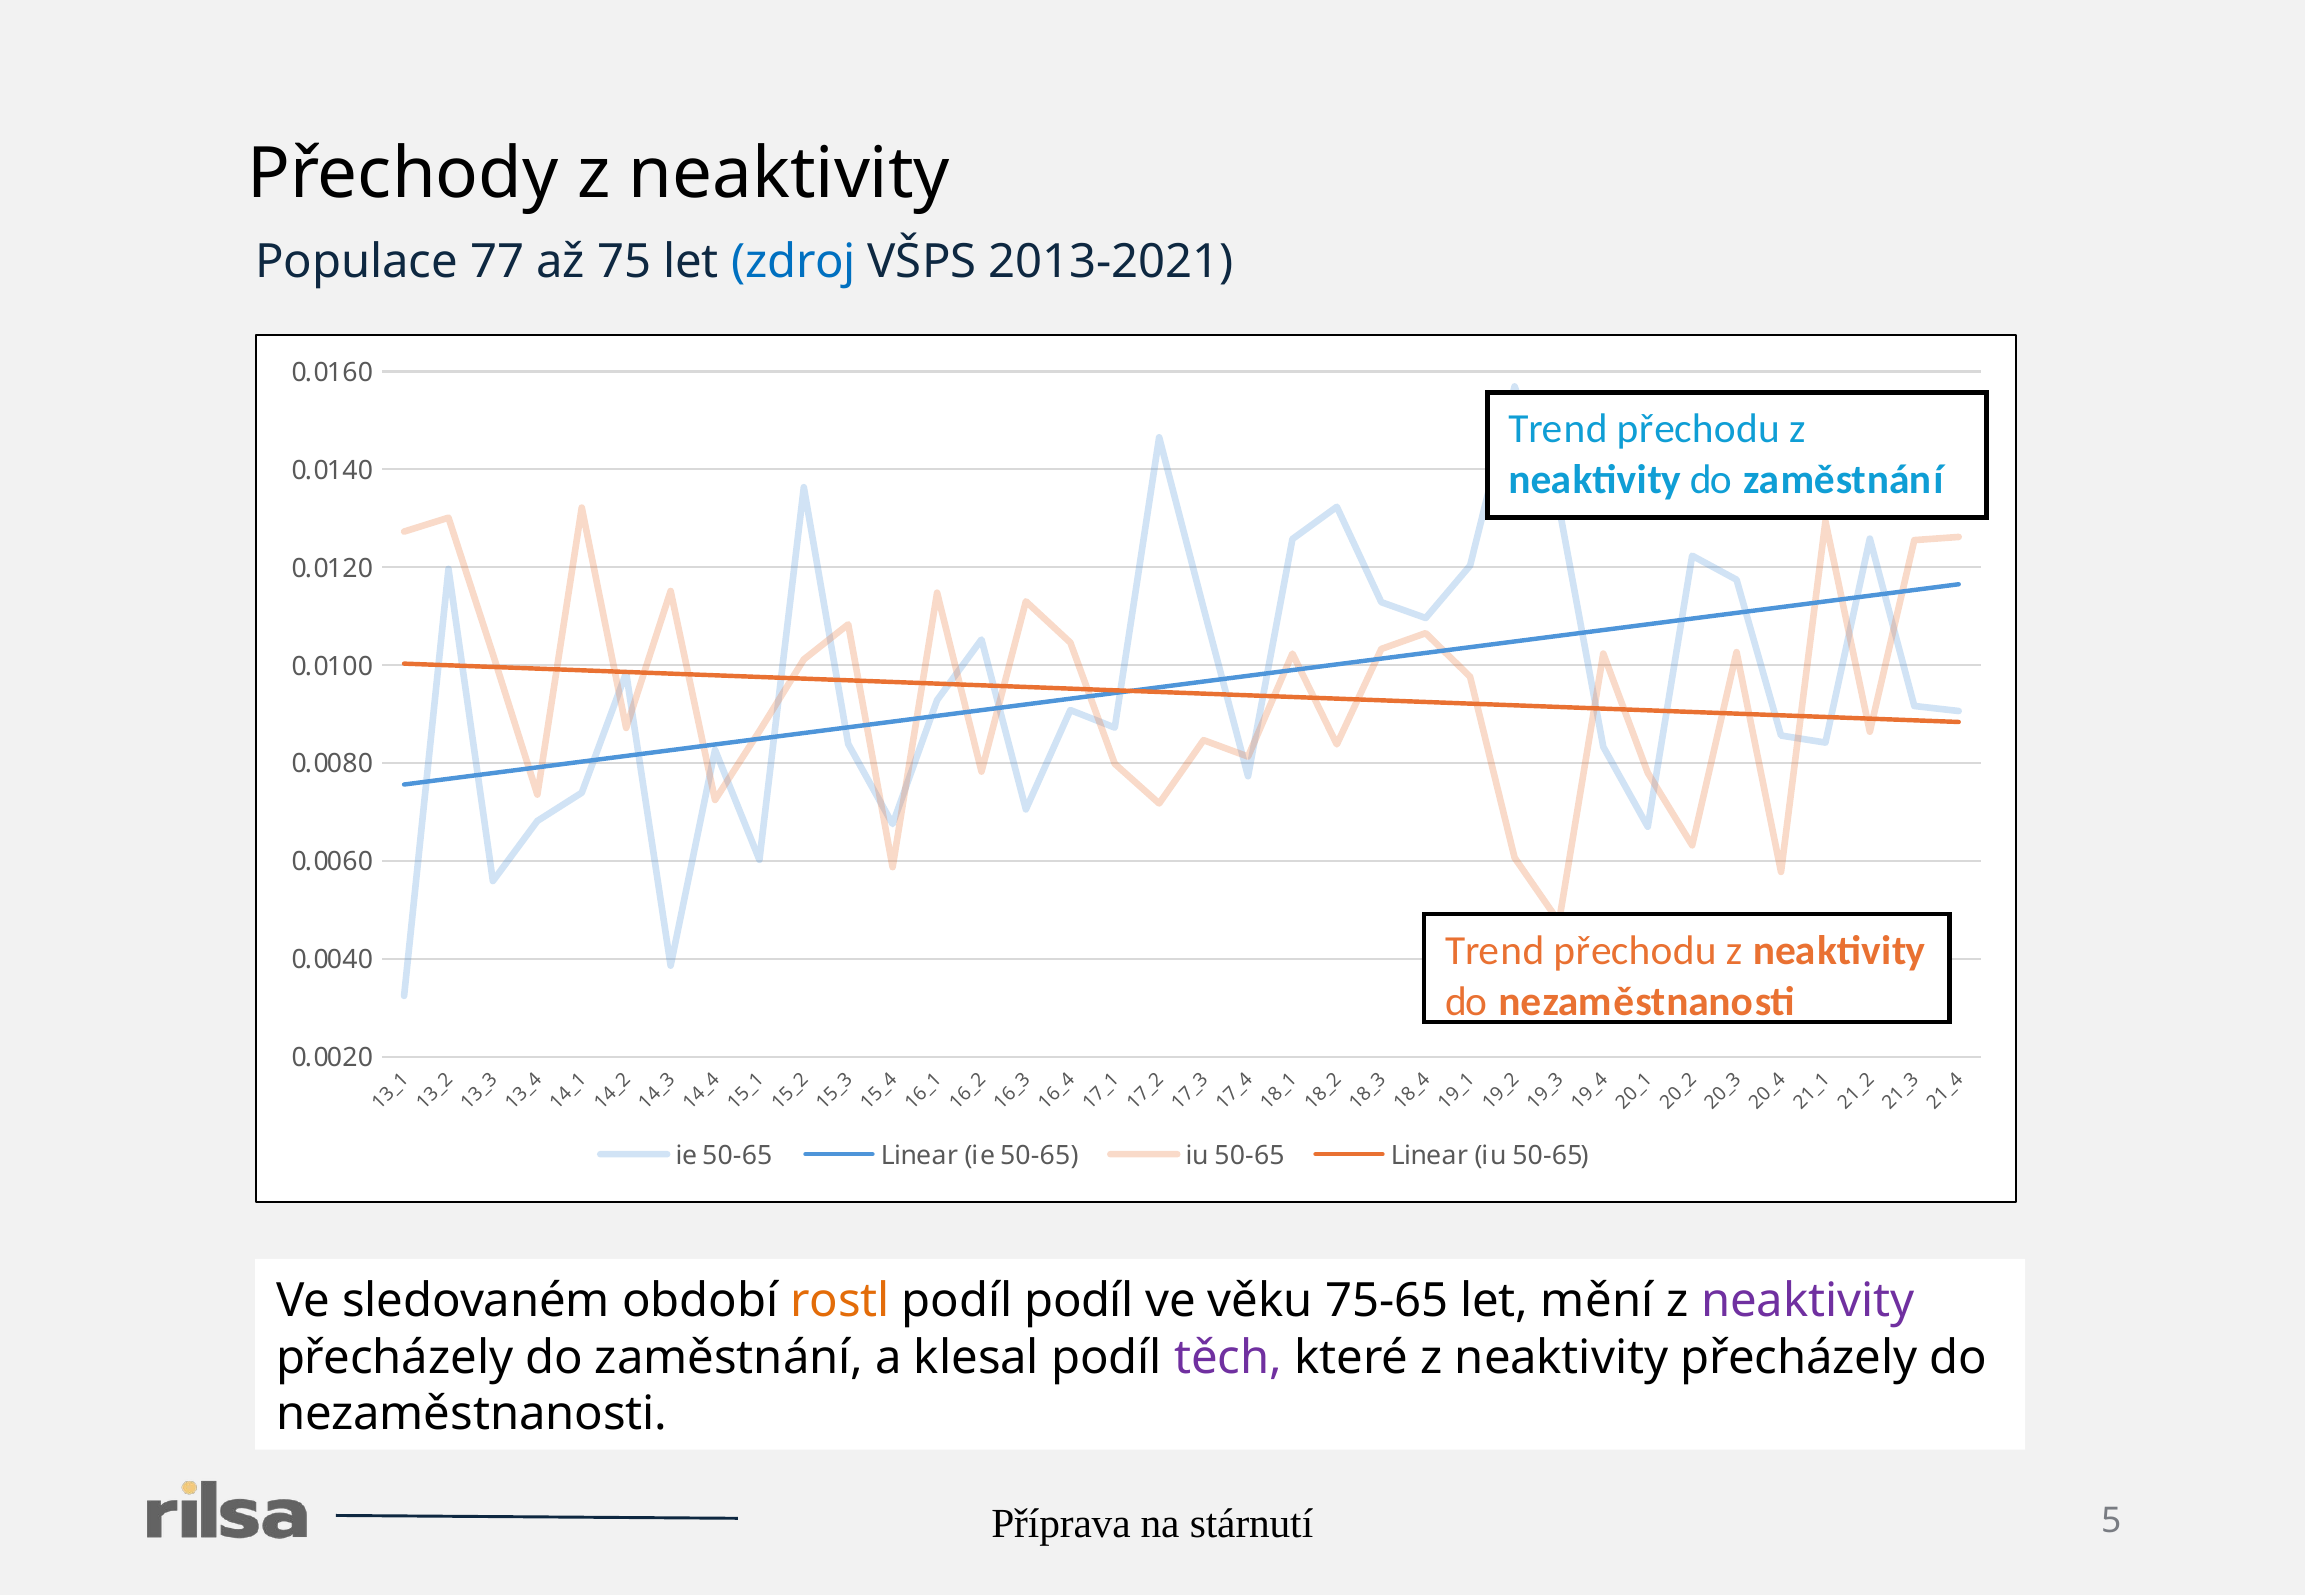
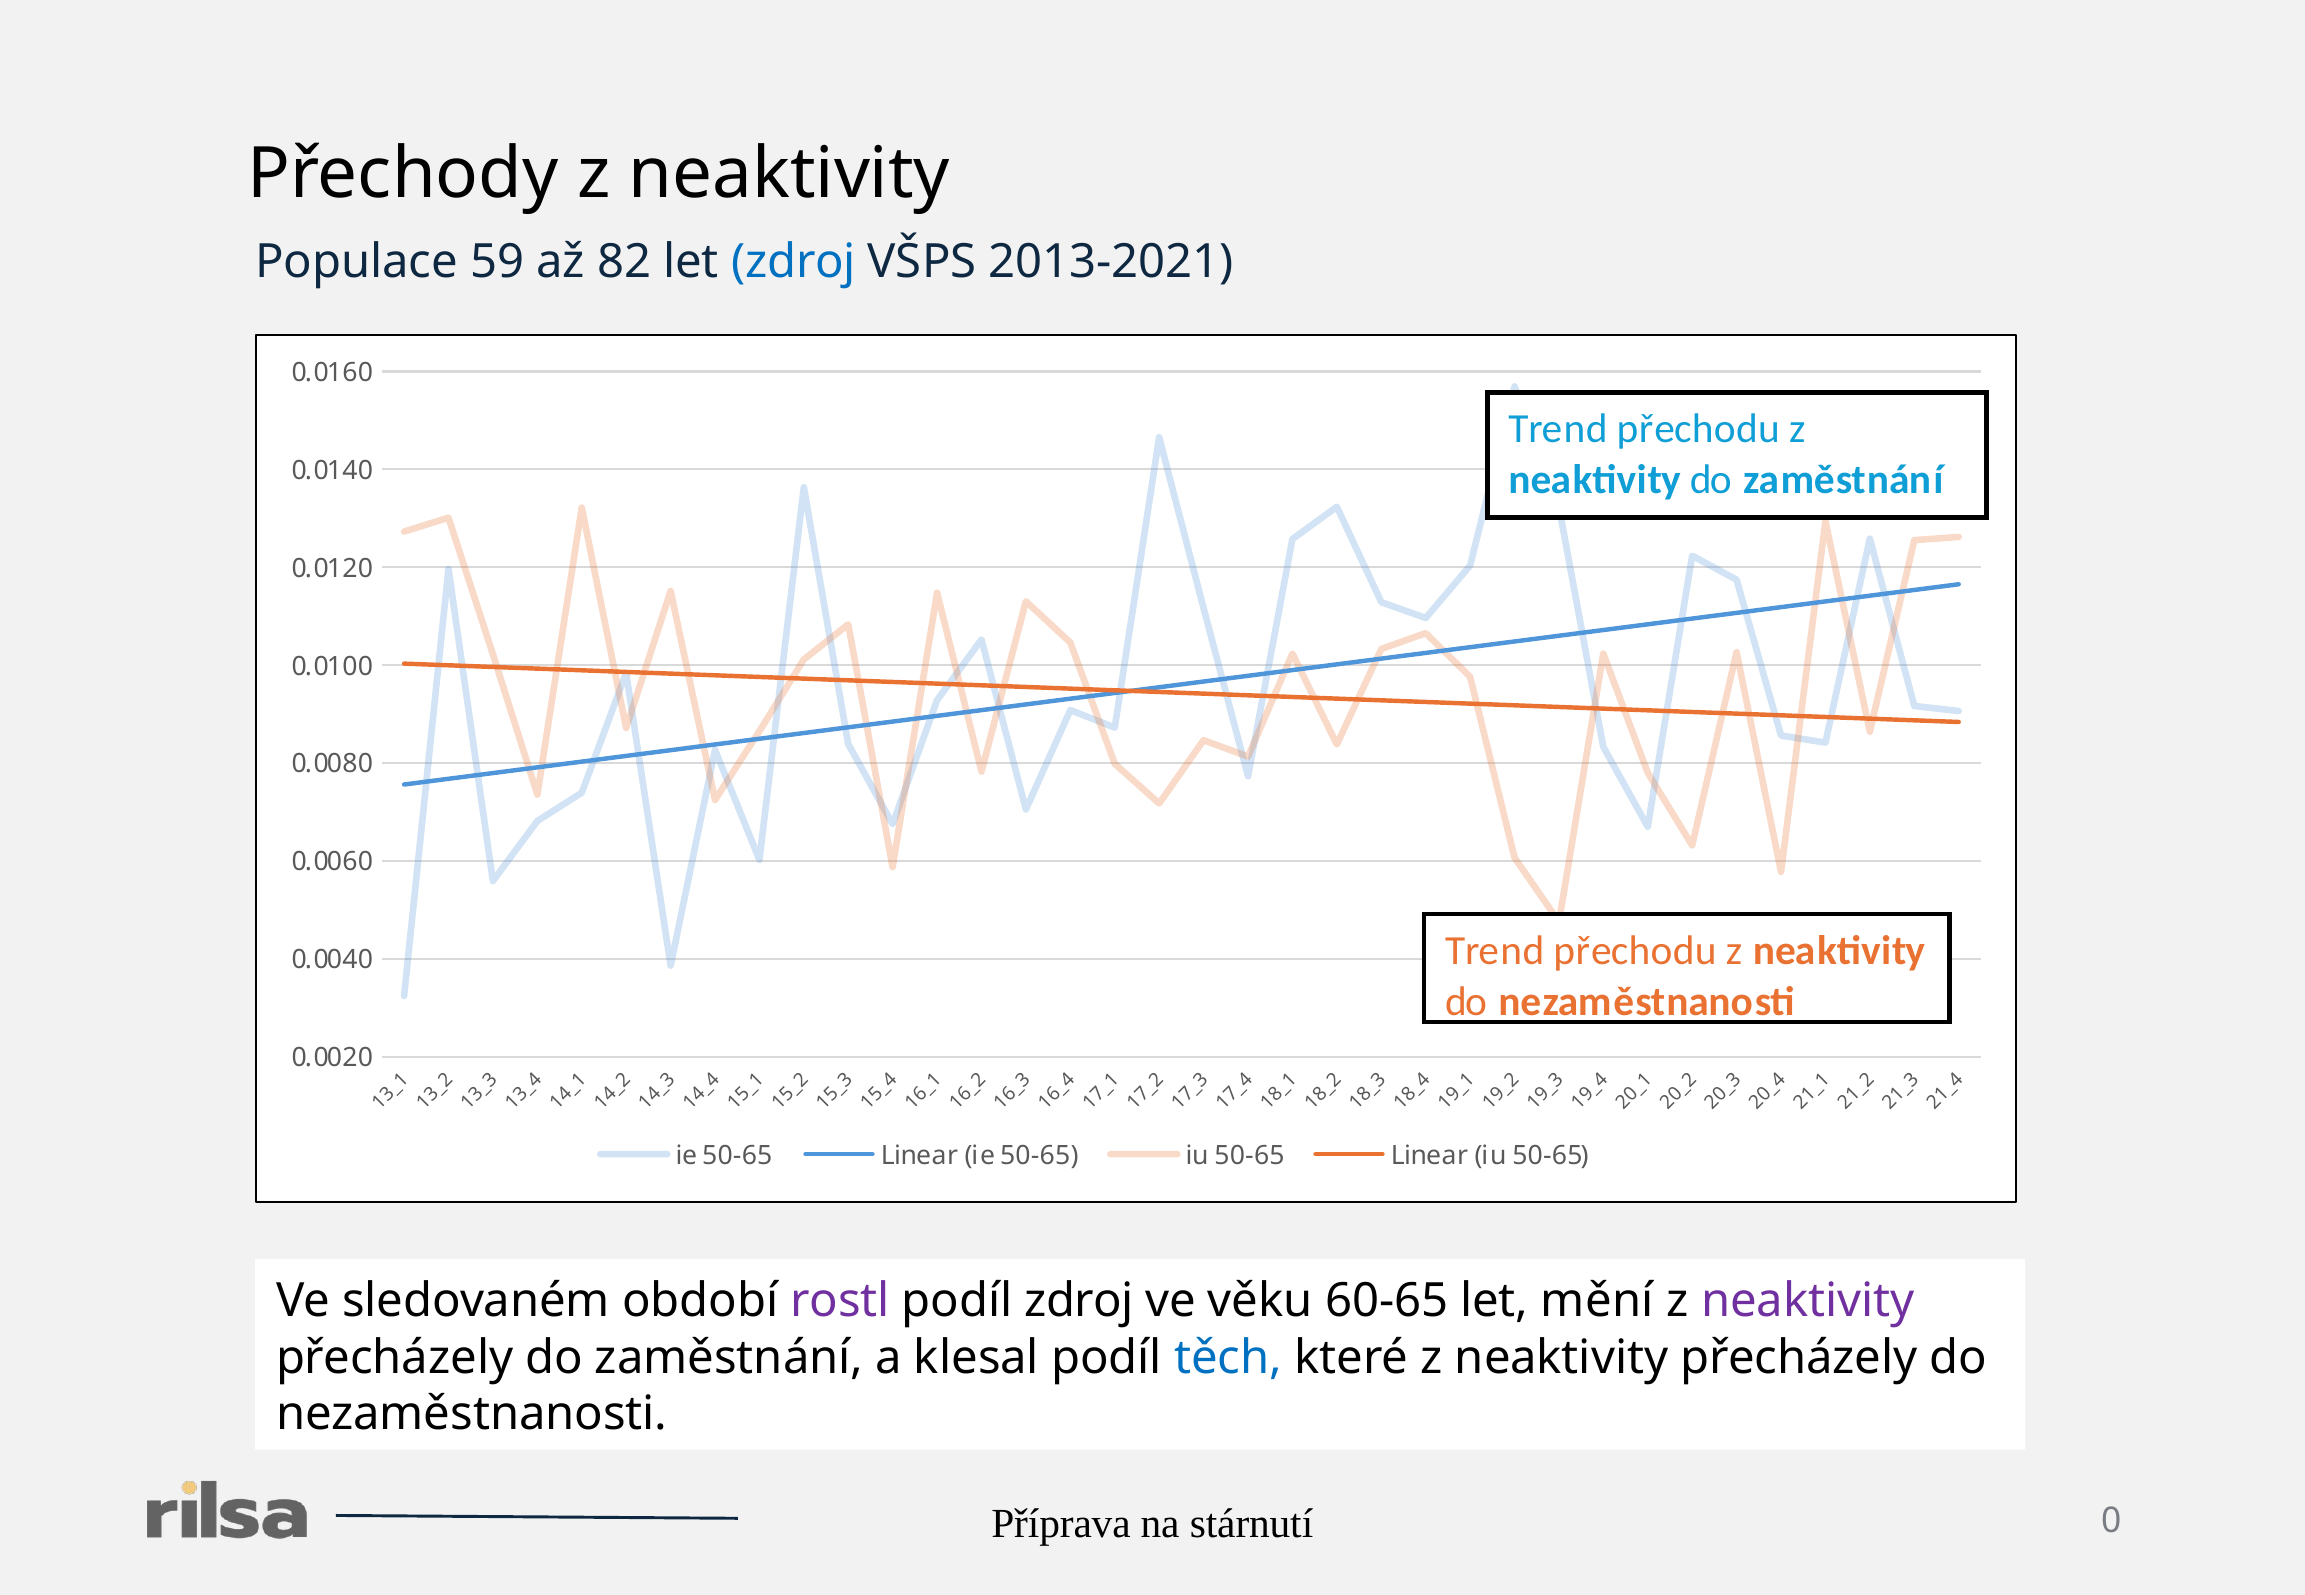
77: 77 -> 59
75: 75 -> 82
rostl colour: orange -> purple
podíl podíl: podíl -> zdroj
75-65: 75-65 -> 60-65
těch colour: purple -> blue
stárnutí 5: 5 -> 0
